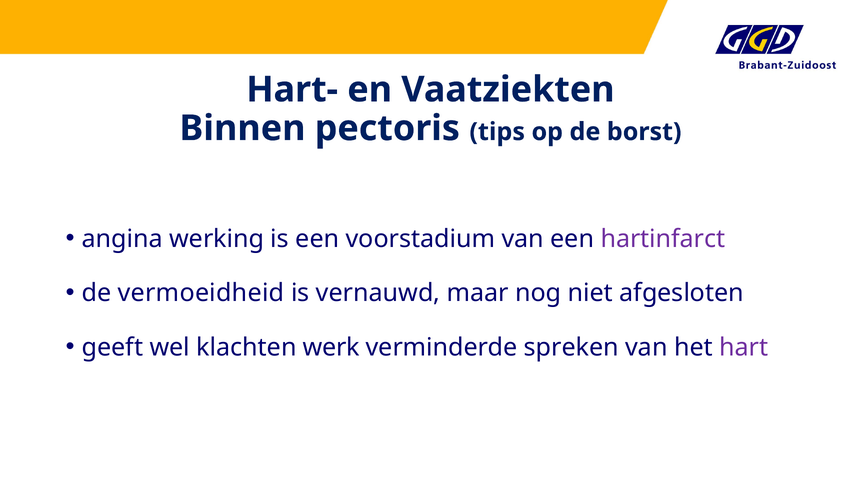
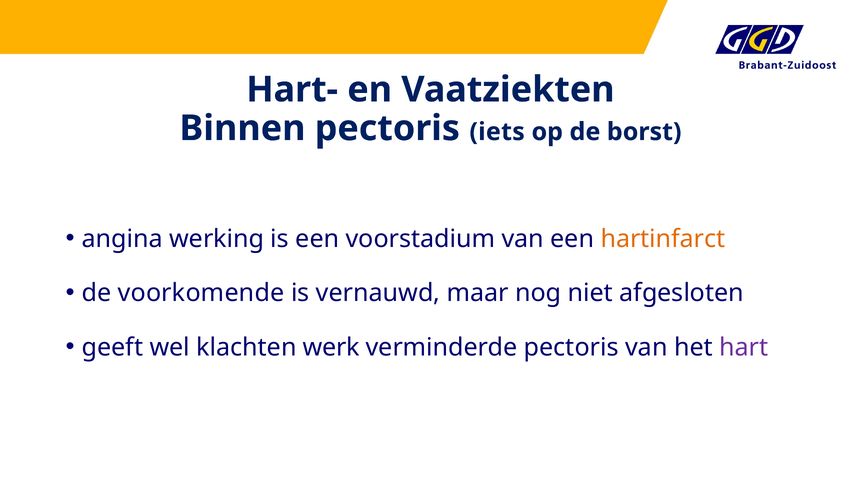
tips: tips -> iets
hartinfarct colour: purple -> orange
vermoeidheid: vermoeidheid -> voorkomende
verminderde spreken: spreken -> pectoris
